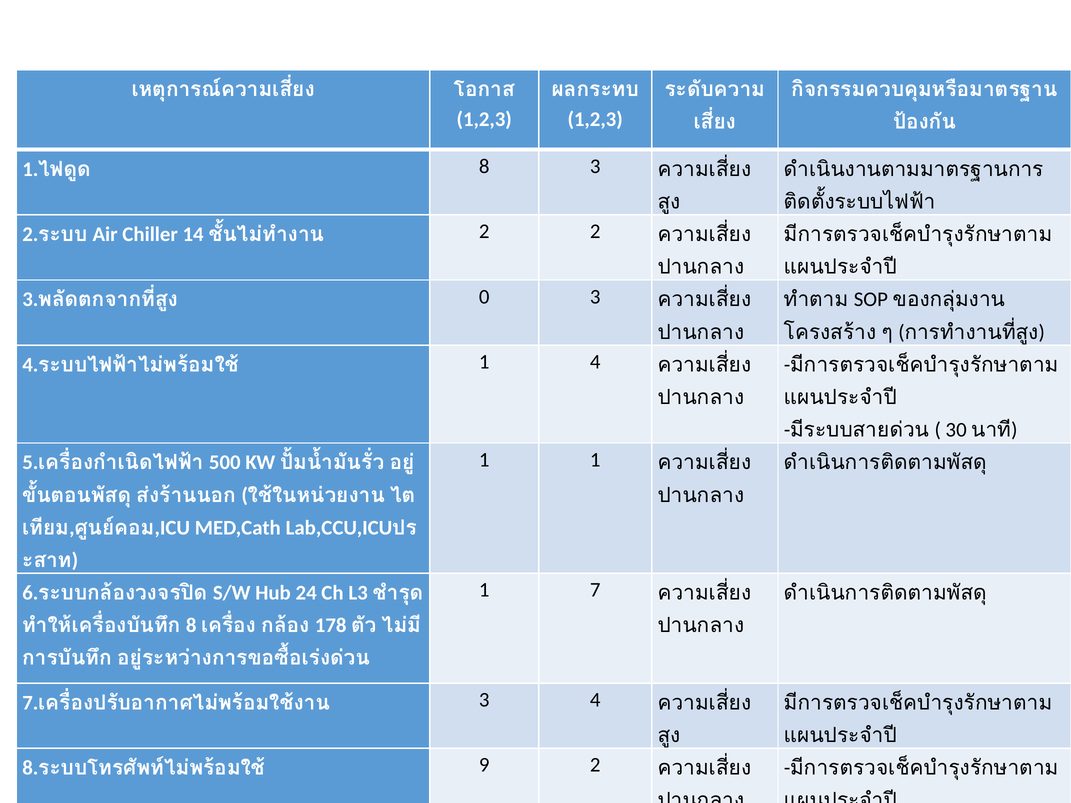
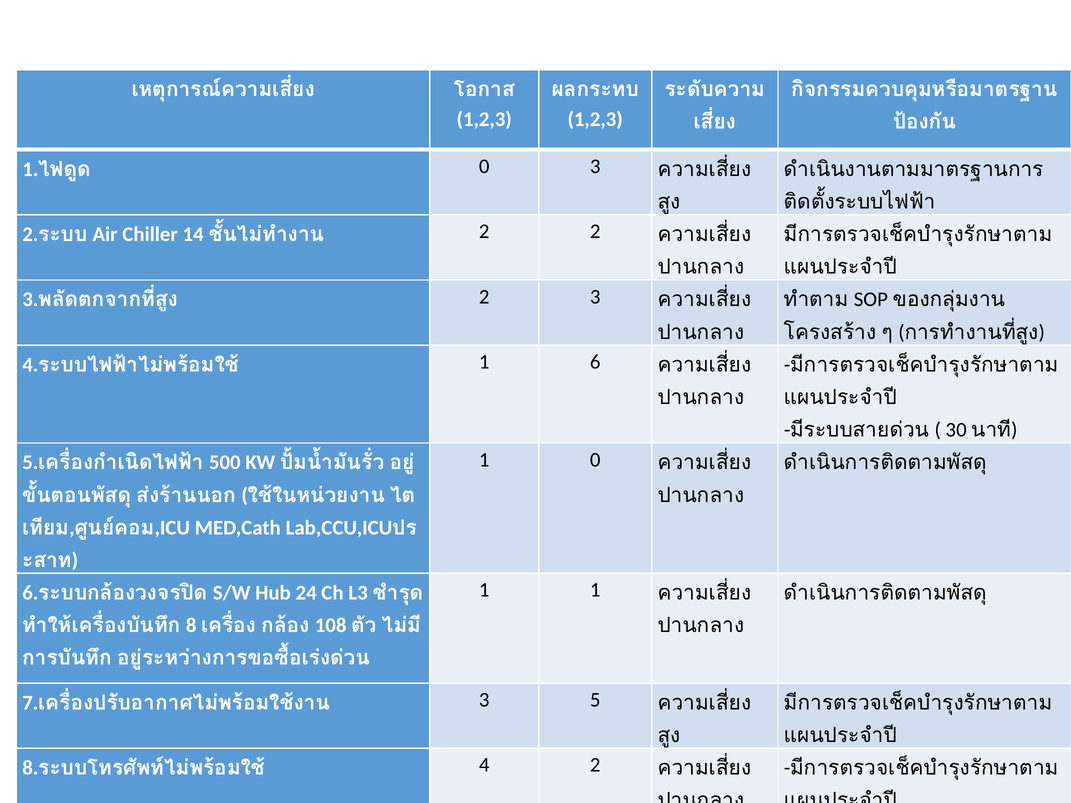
8 at (484, 166): 8 -> 0
0 at (484, 297): 0 -> 2
1 4: 4 -> 6
1 1: 1 -> 0
1 7: 7 -> 1
178: 178 -> 108
3 4: 4 -> 5
9 at (484, 765): 9 -> 4
